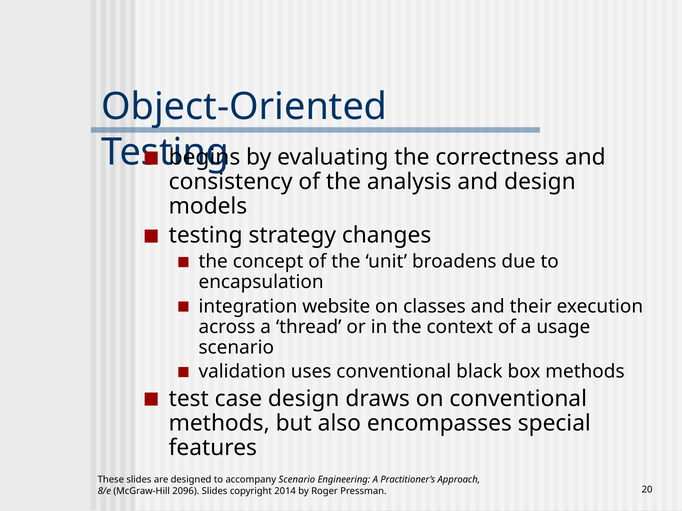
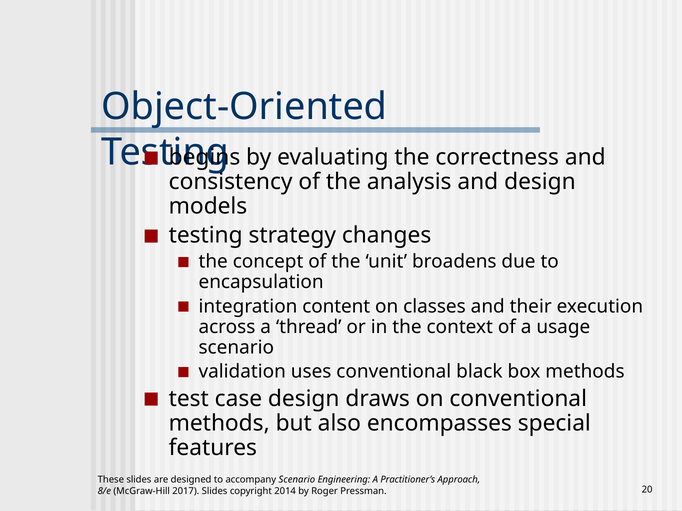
website: website -> content
2096: 2096 -> 2017
